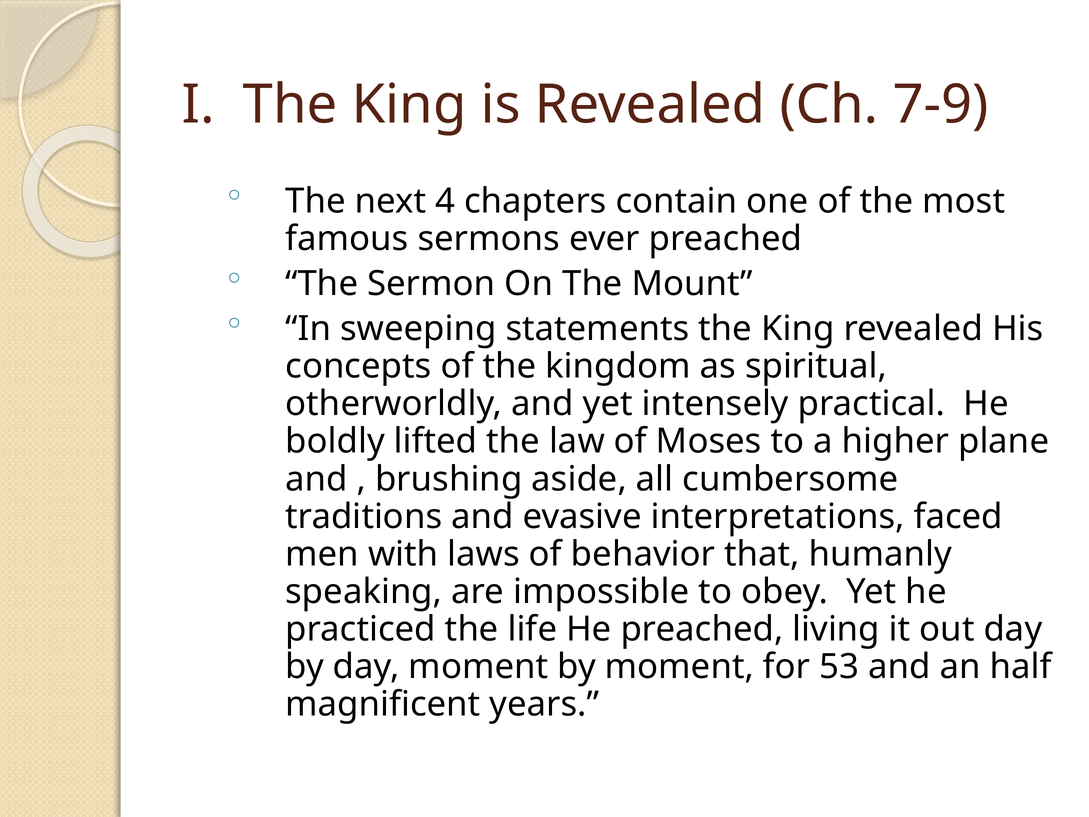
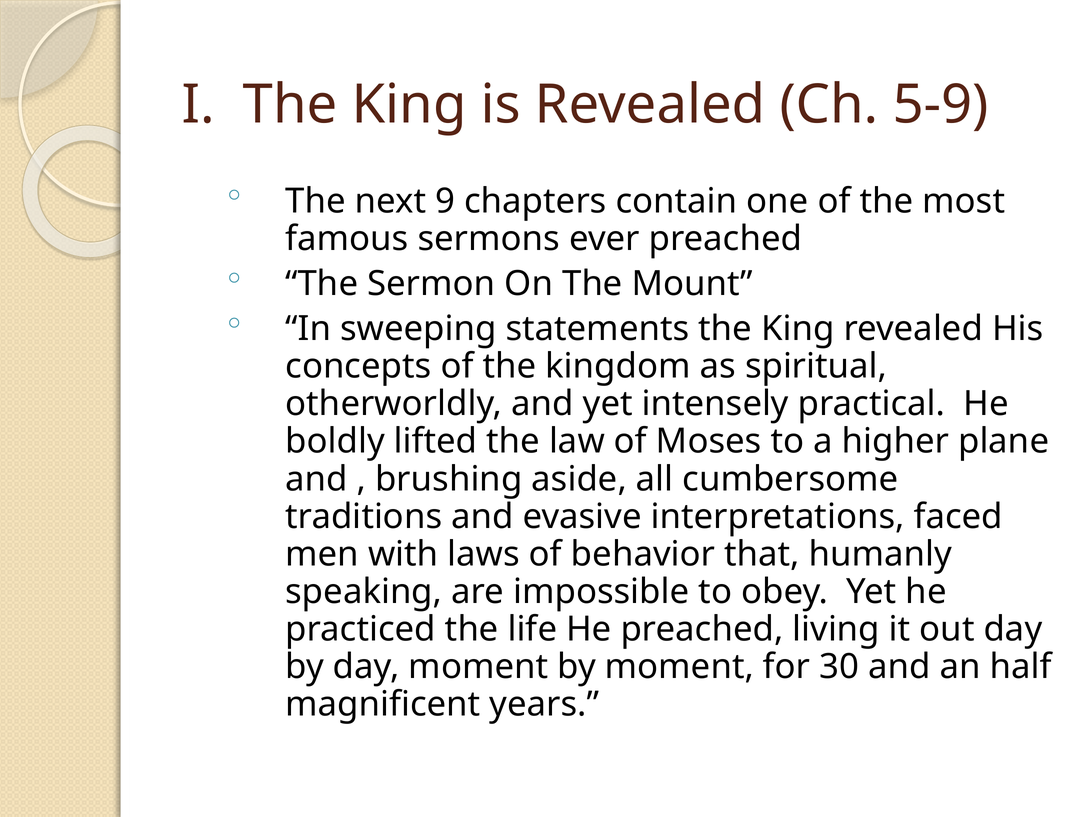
7-9: 7-9 -> 5-9
4: 4 -> 9
53: 53 -> 30
